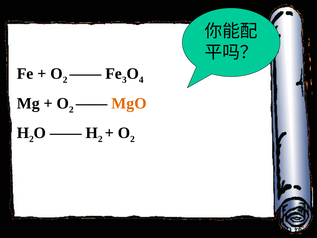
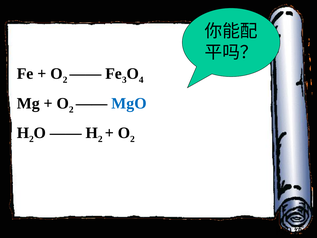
MgO colour: orange -> blue
